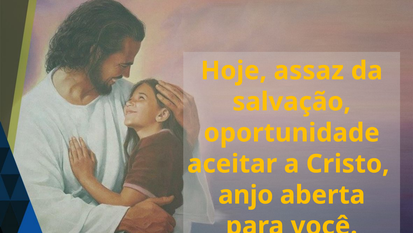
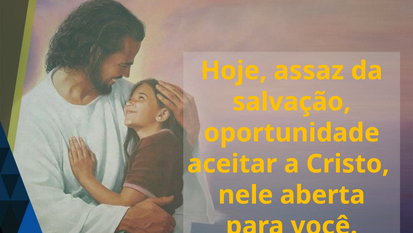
anjo: anjo -> nele
